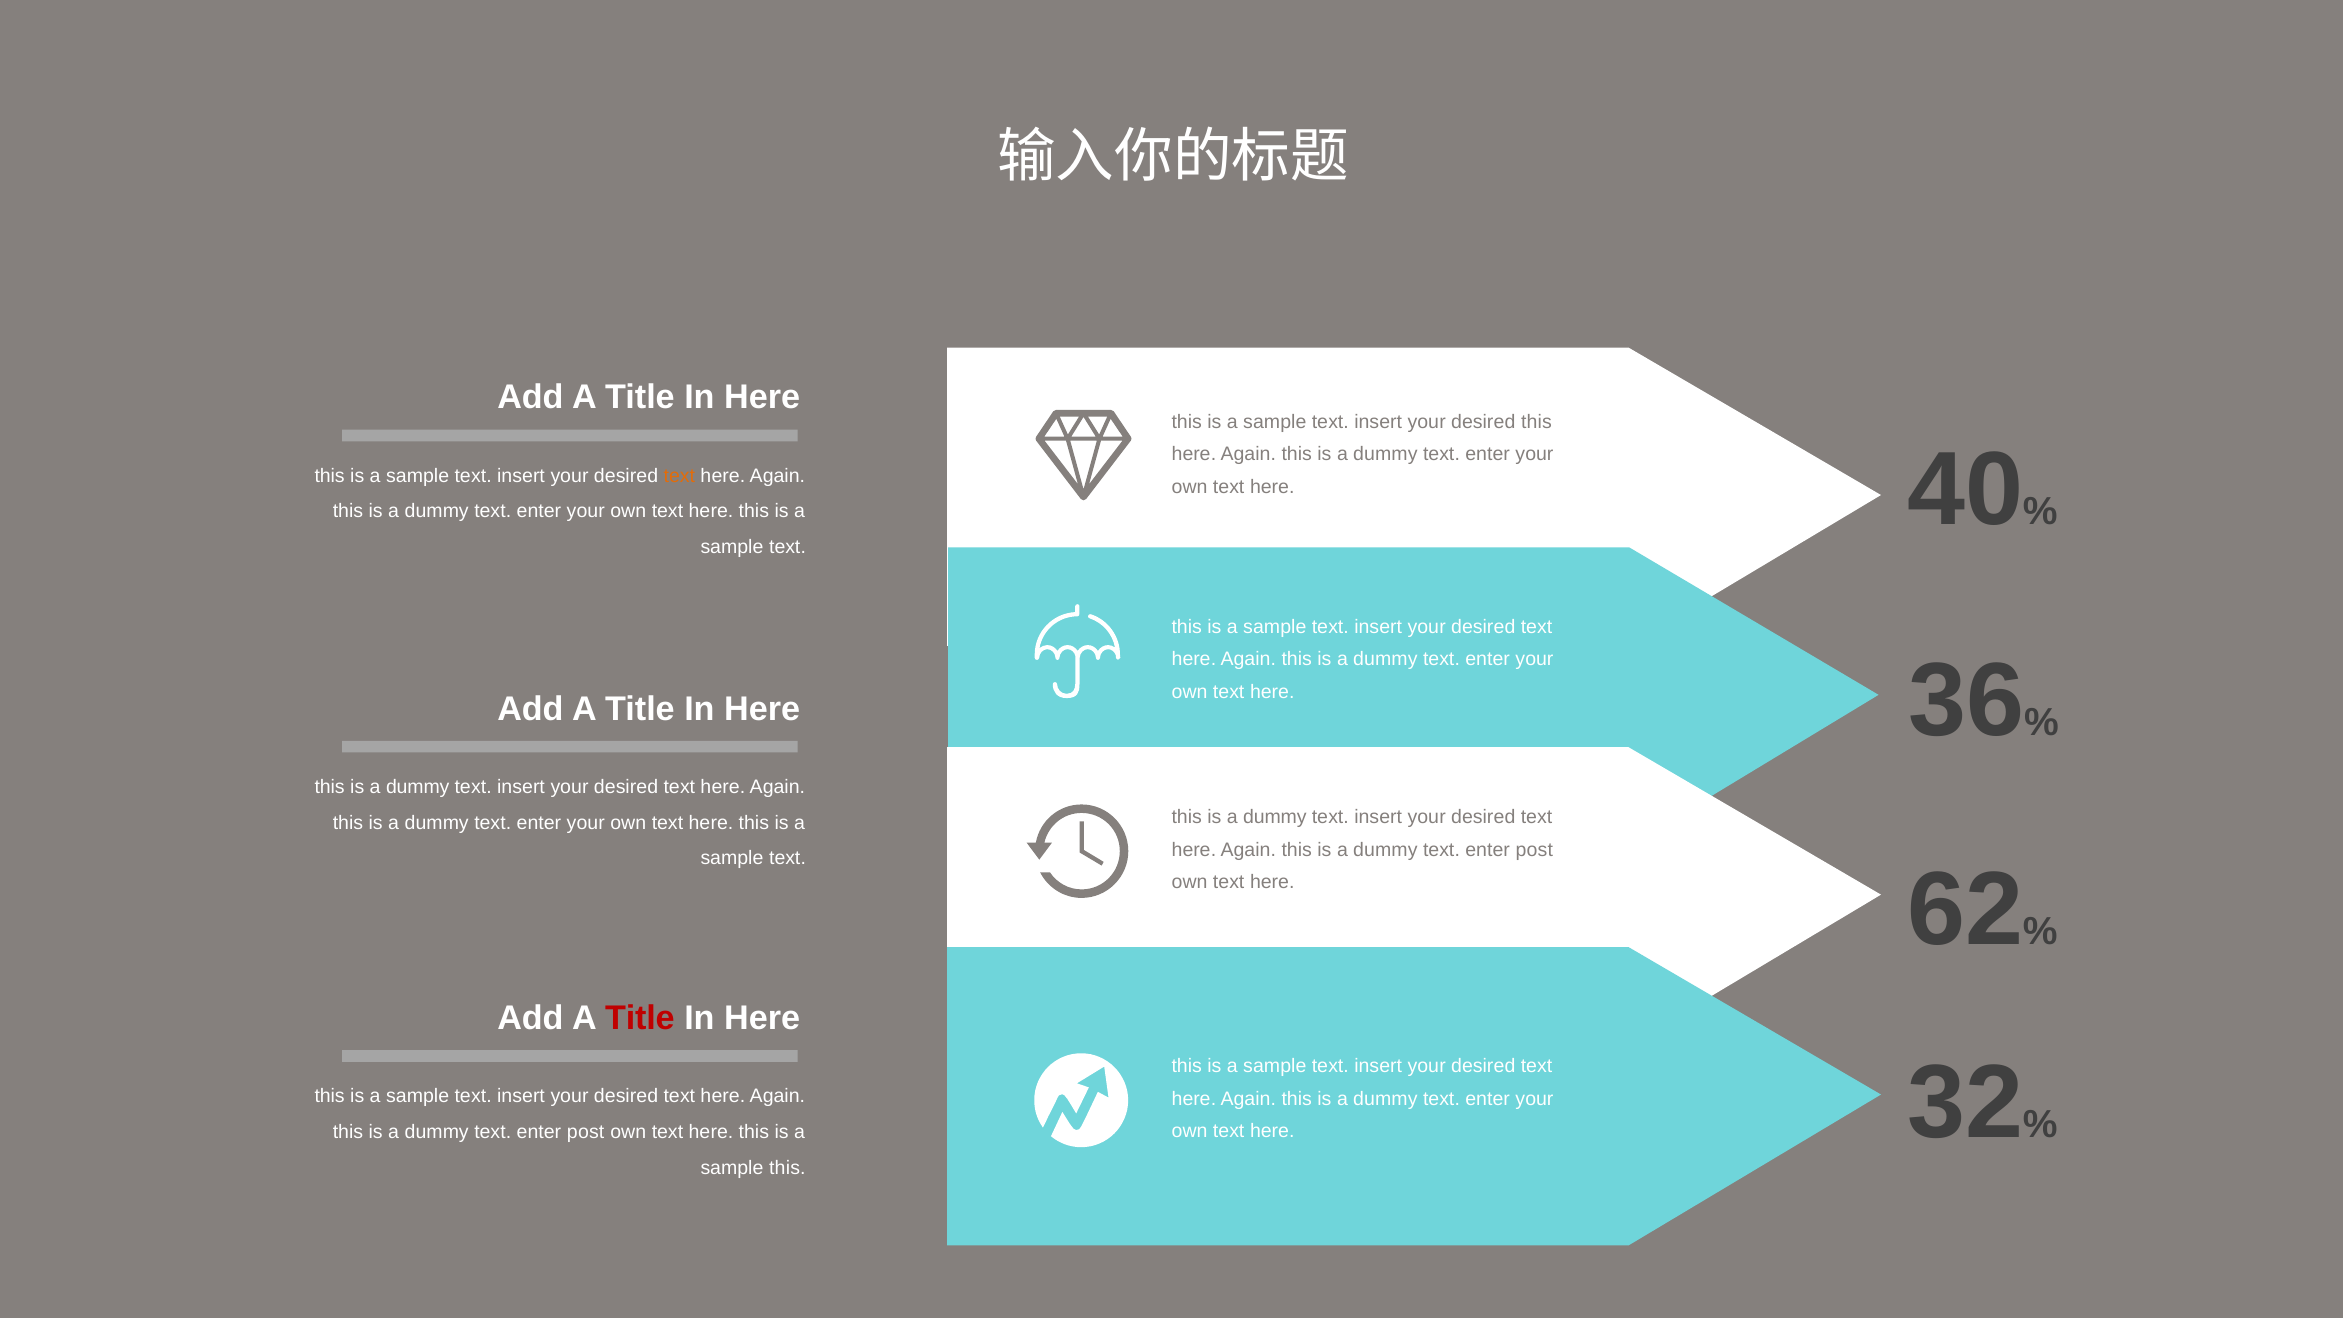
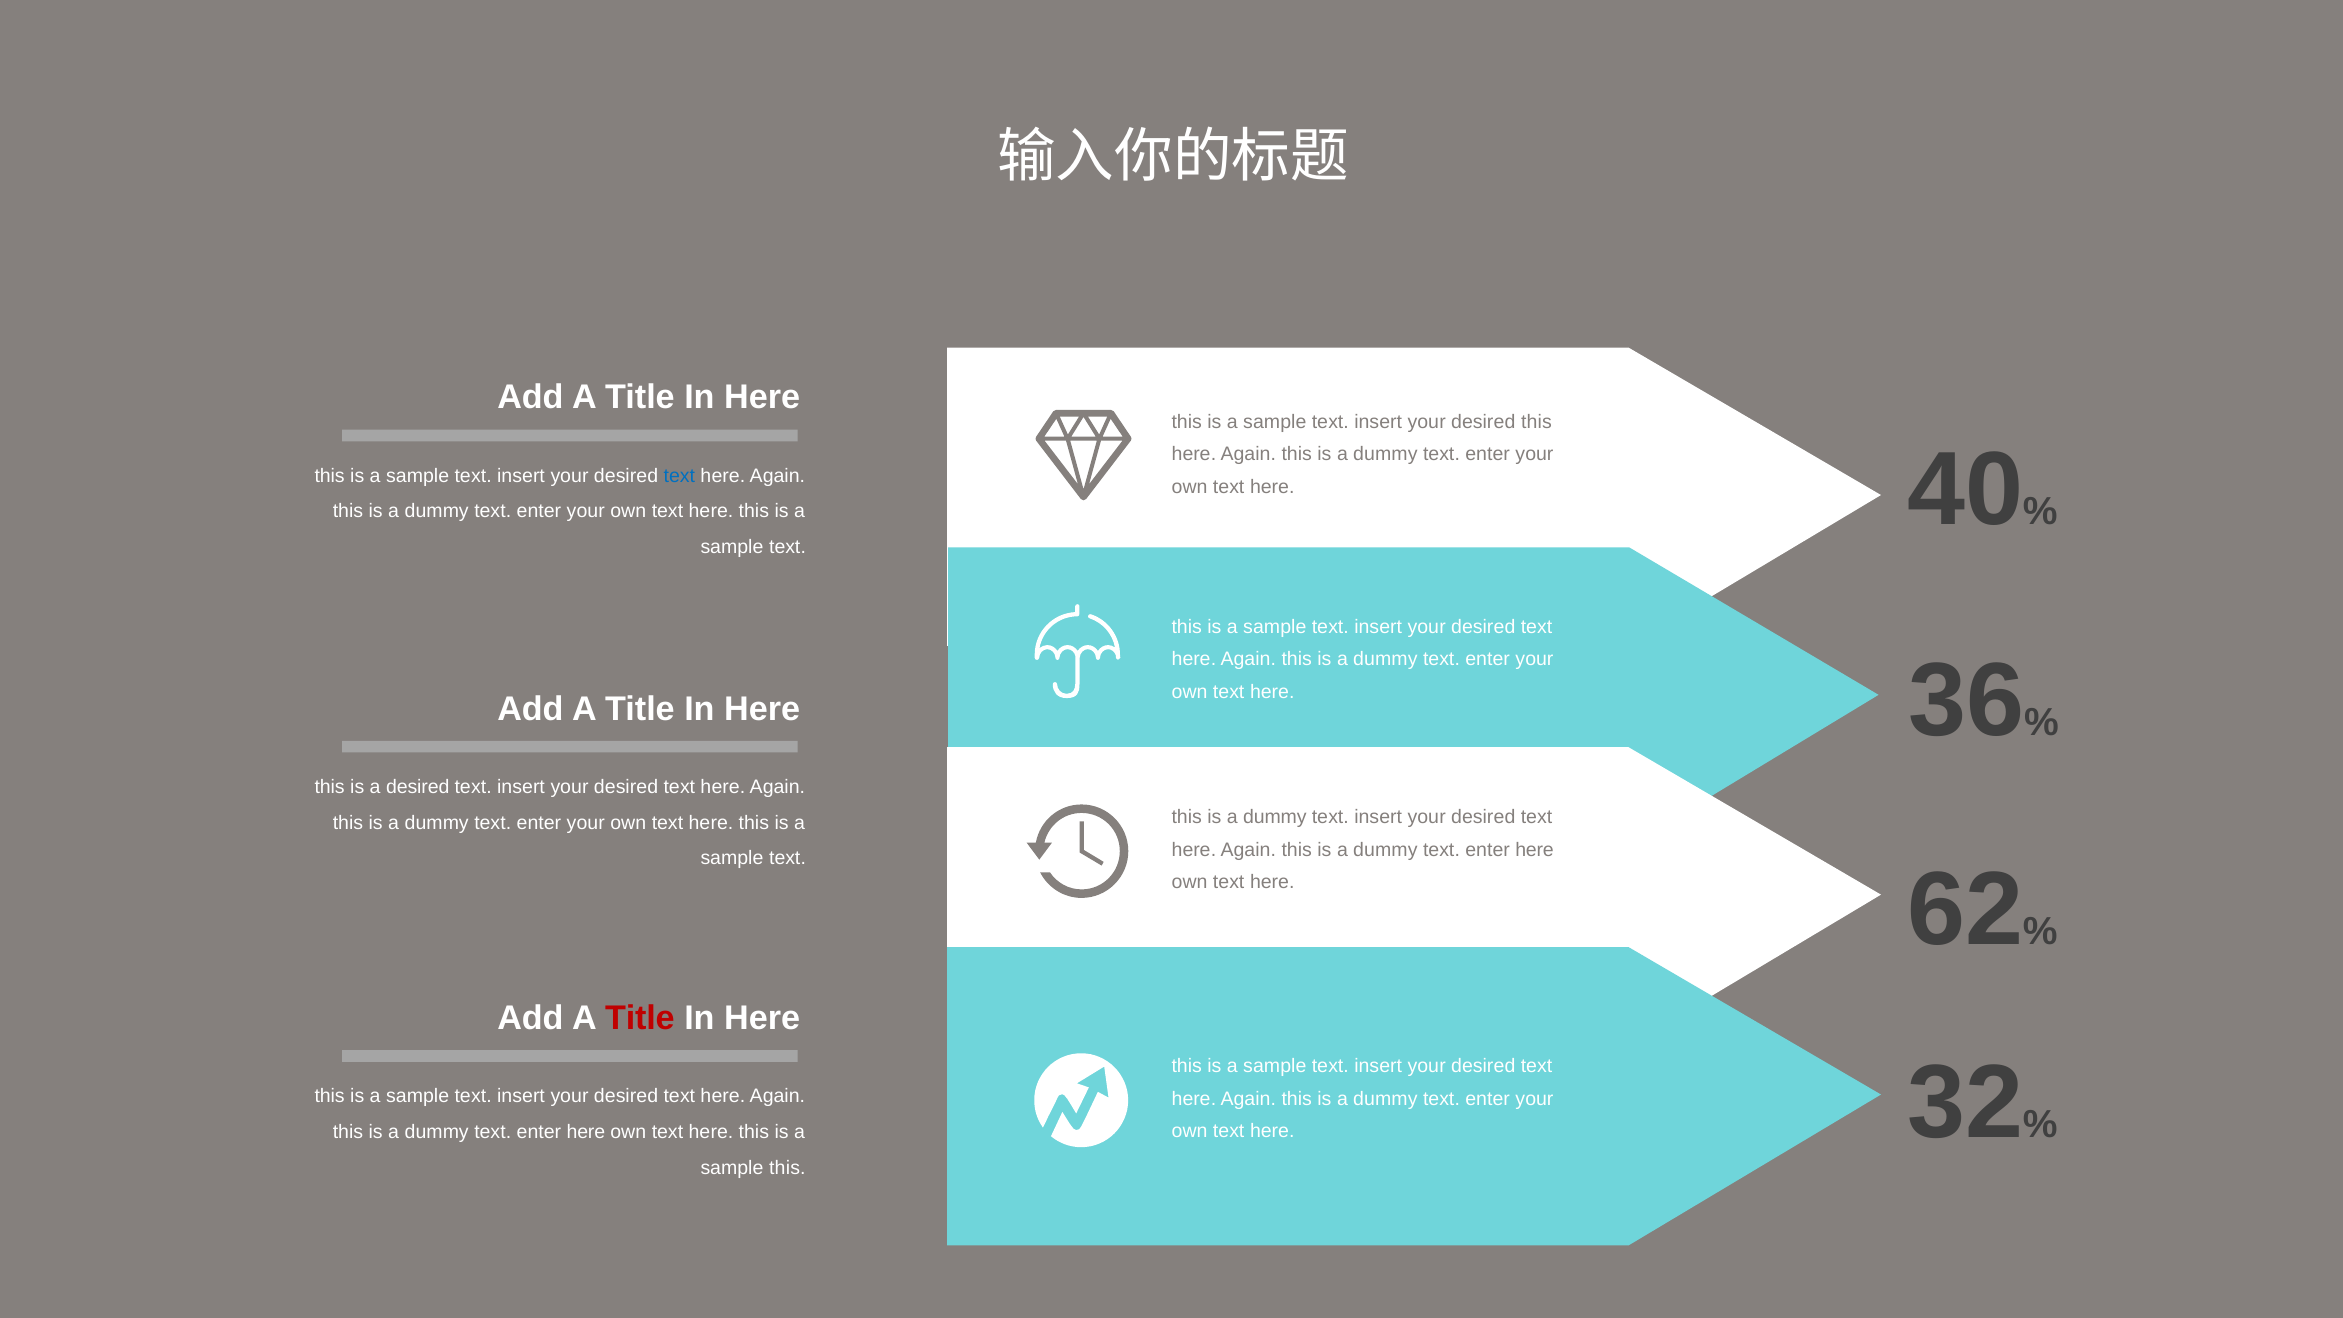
text at (679, 476) colour: orange -> blue
dummy at (418, 787): dummy -> desired
post at (1534, 850): post -> here
post at (586, 1132): post -> here
